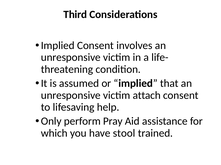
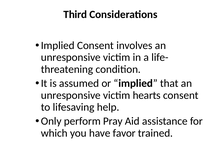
attach: attach -> hearts
stool: stool -> favor
